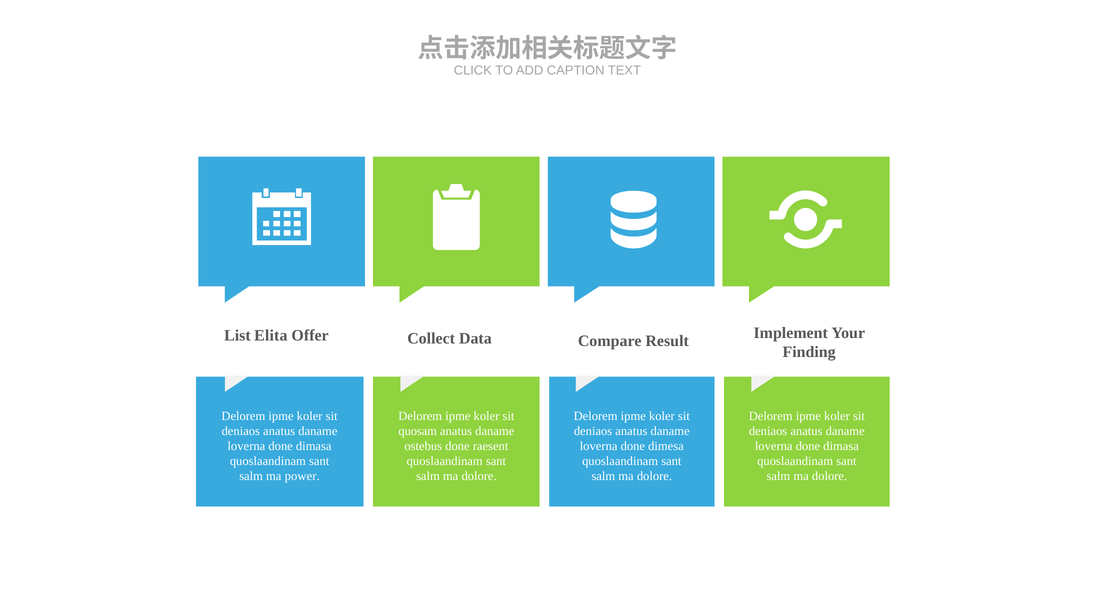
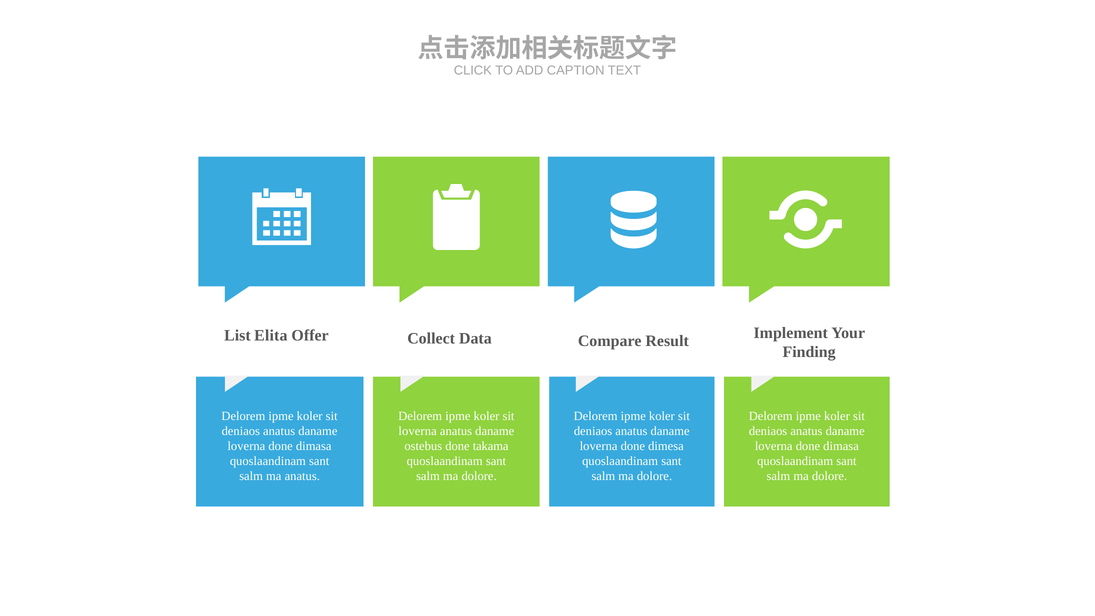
quosam at (418, 431): quosam -> loverna
raesent: raesent -> takama
ma power: power -> anatus
